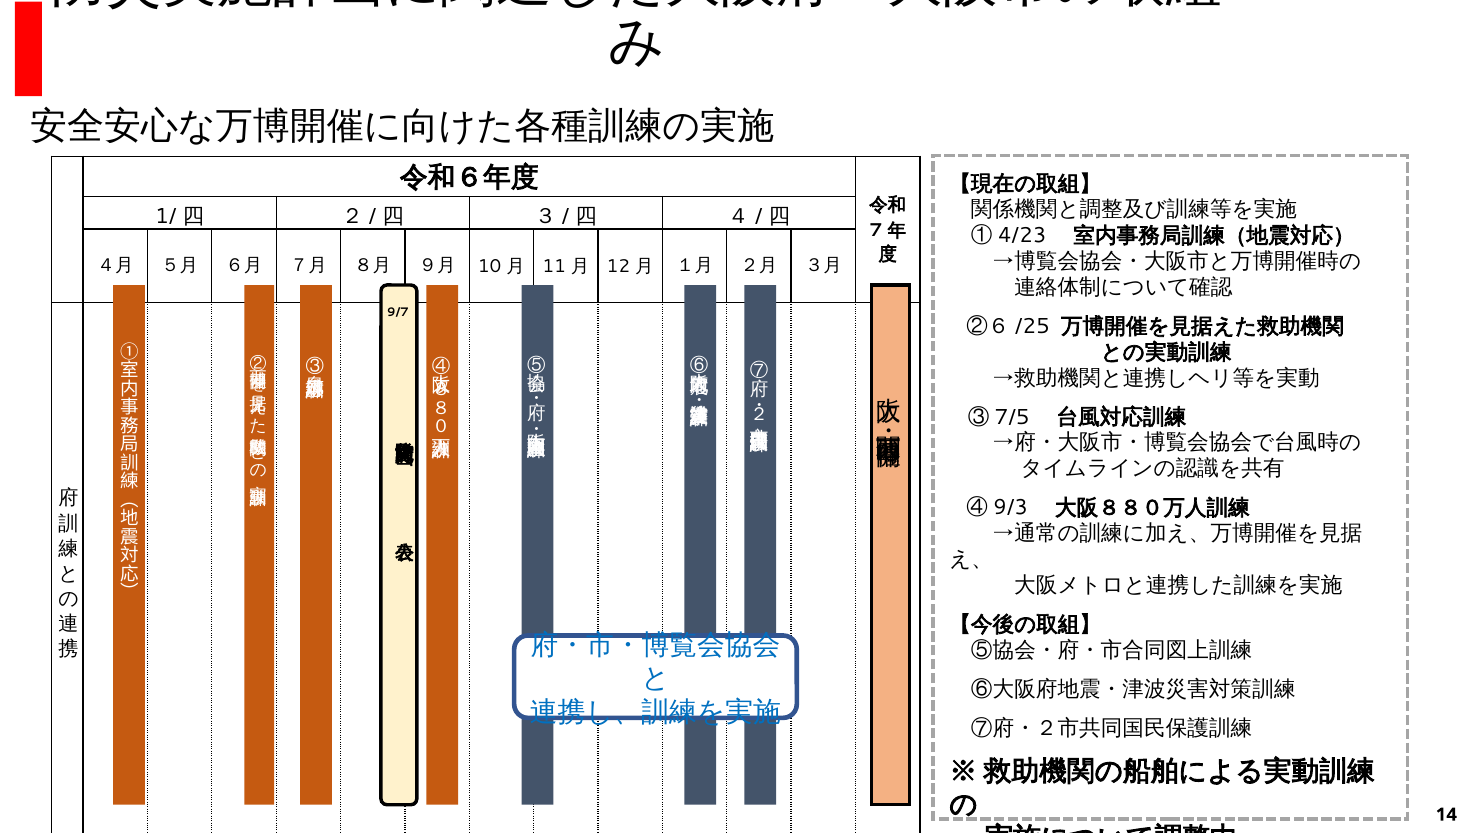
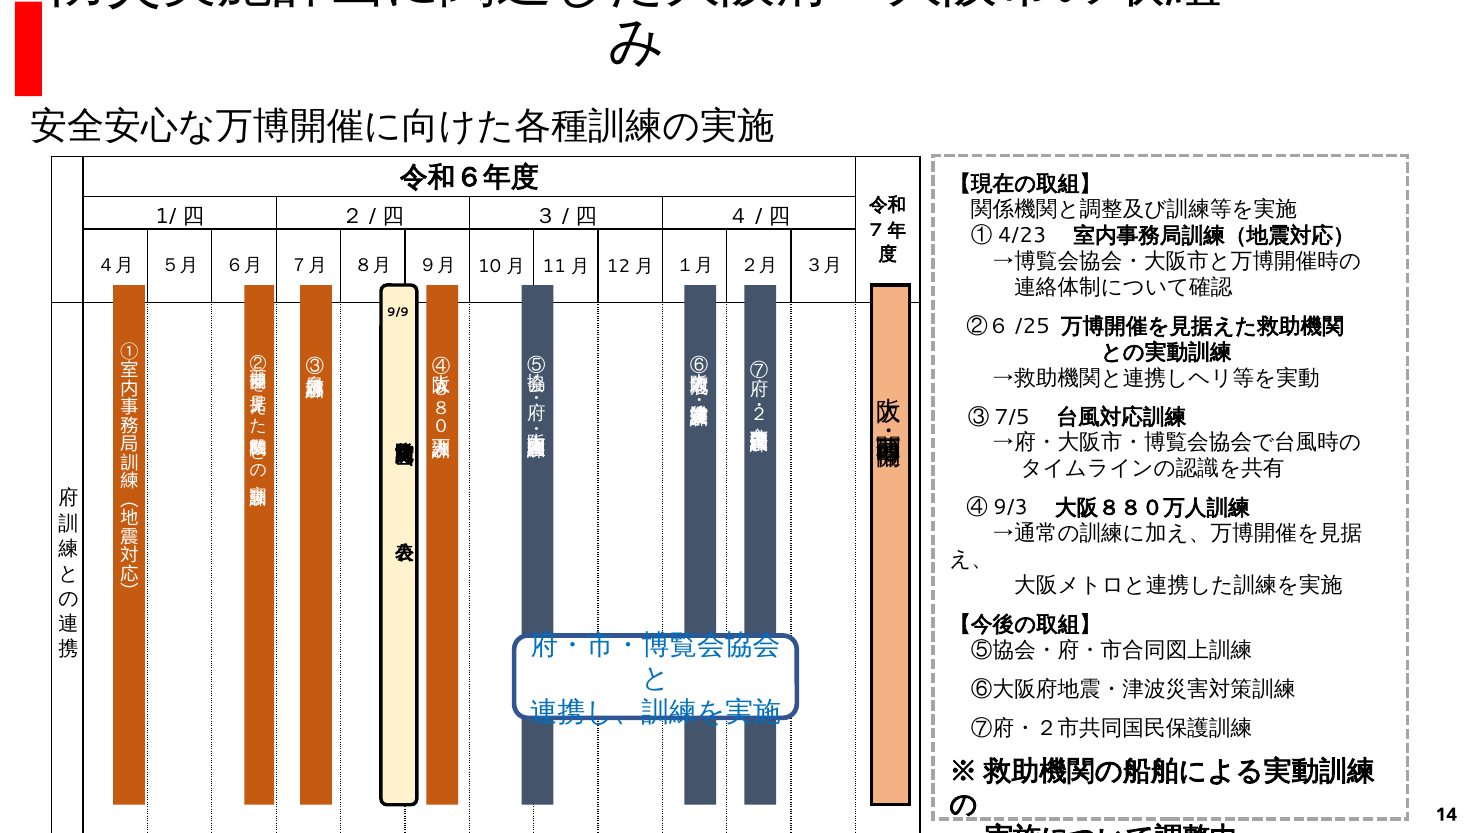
9/7: 9/7 -> 9/9
